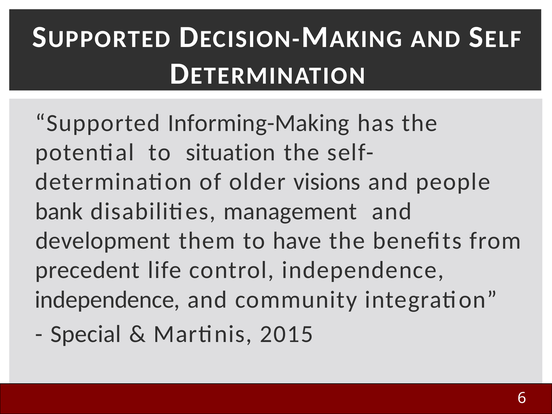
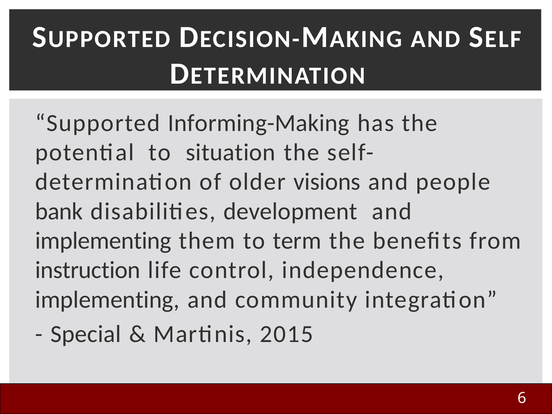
management: management -> development
development at (103, 241): development -> implementing
have: have -> term
precedent: precedent -> instruction
independence at (107, 300): independence -> implementing
